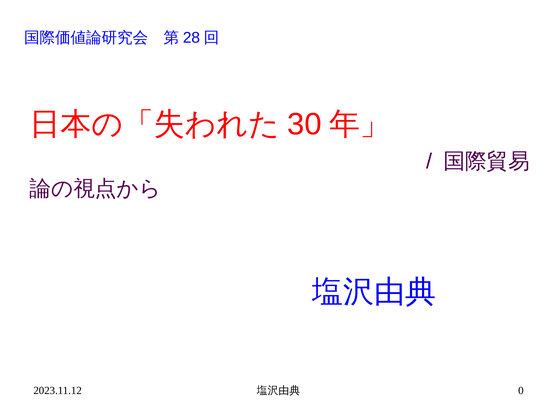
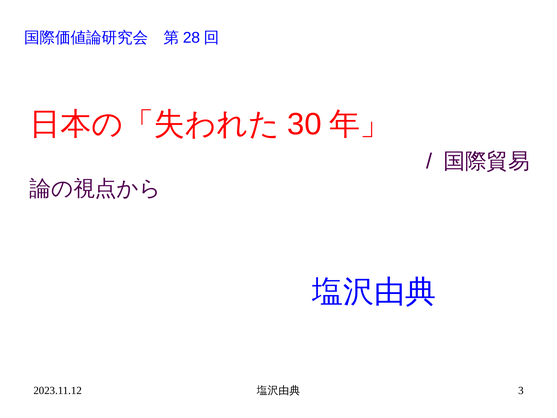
0: 0 -> 3
